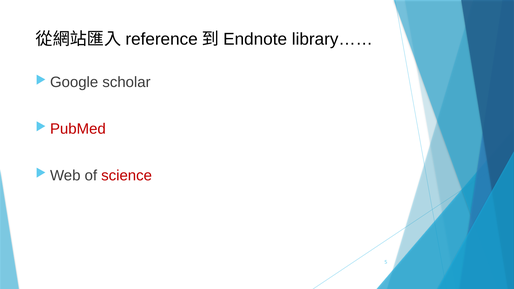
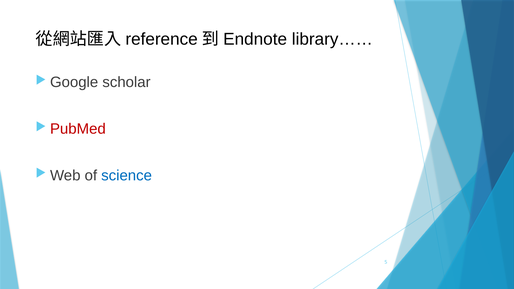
science colour: red -> blue
